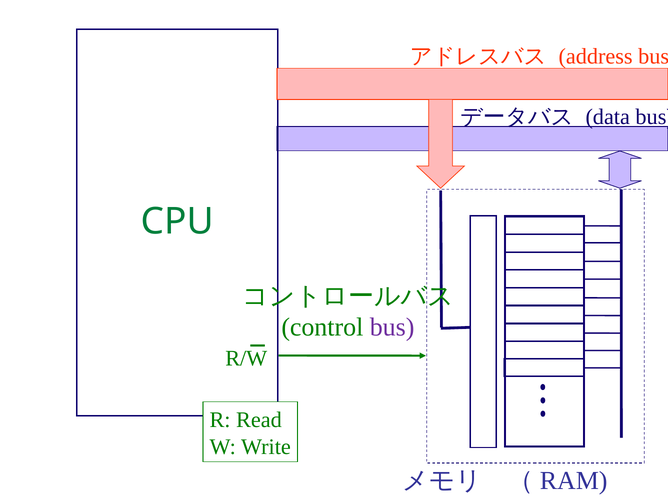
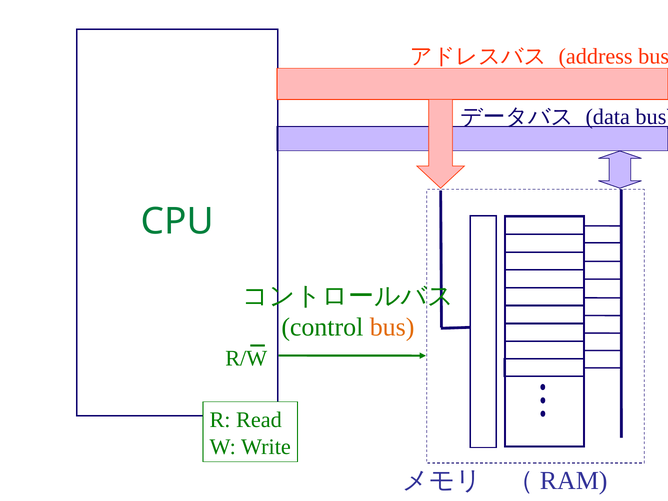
bus at (392, 327) colour: purple -> orange
